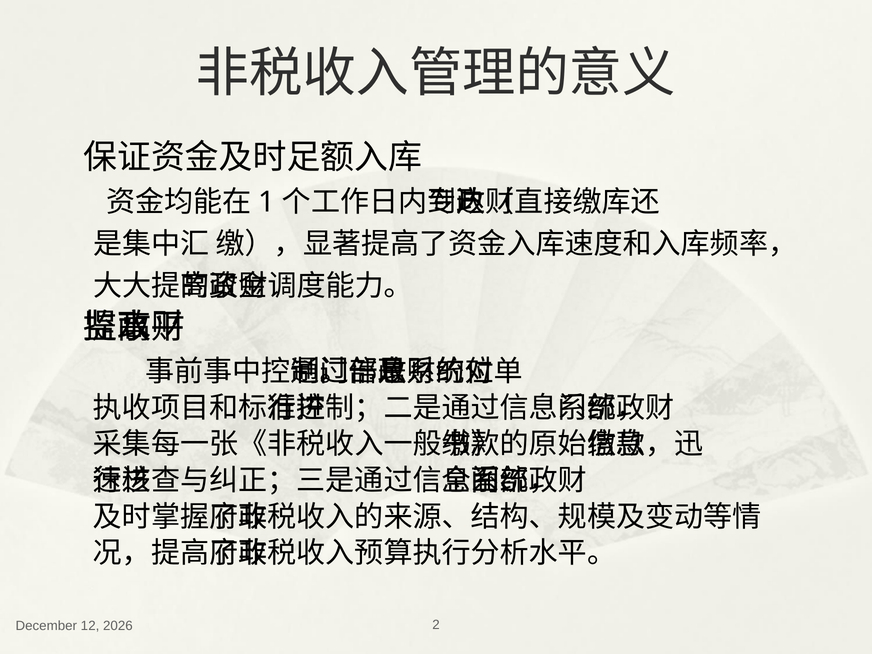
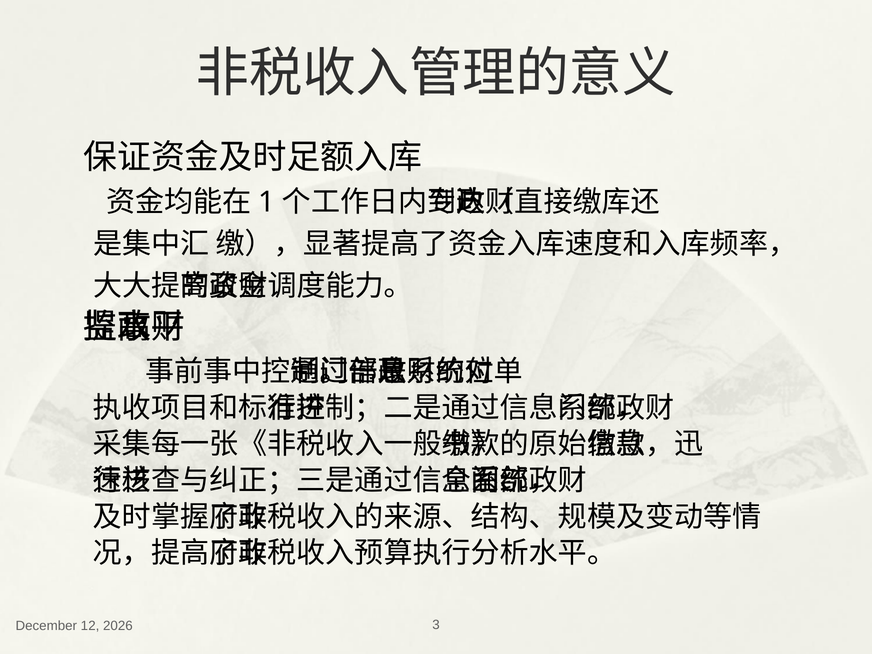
2: 2 -> 3
